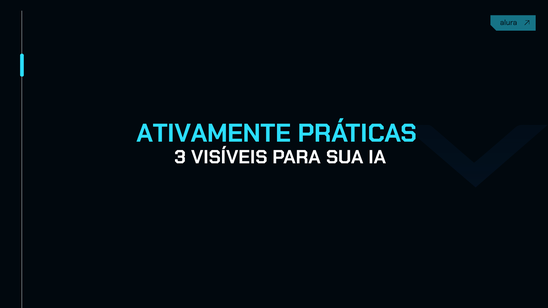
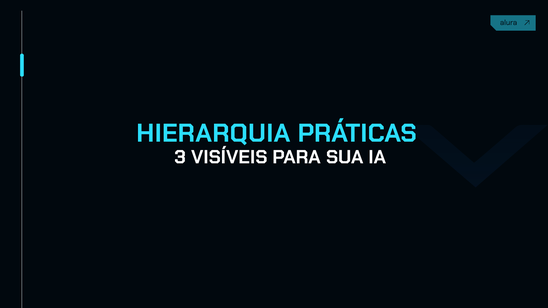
ATIVAMENTE: ATIVAMENTE -> HIERARQUIA
